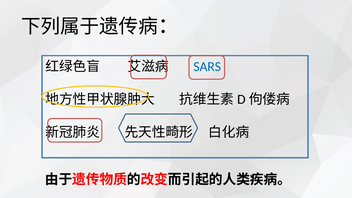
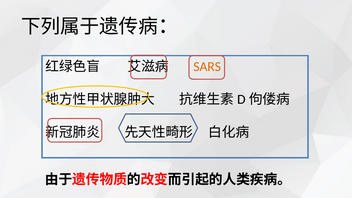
SARS colour: blue -> orange
